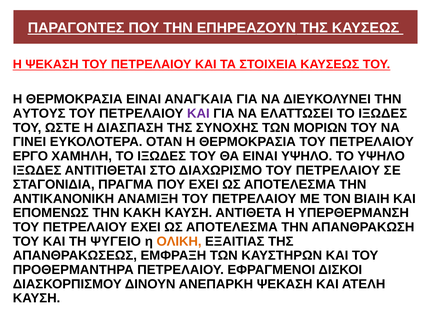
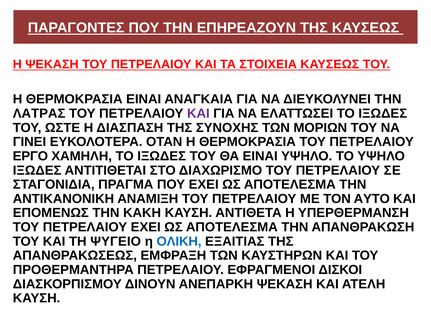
ΑΥΤΟΥΣ: ΑΥΤΟΥΣ -> ΛΑΤΡΑΣ
ΒΙΑΙΗ: ΒΙΑΙΗ -> ΑΥΤΟ
ΟΛΙΚΗ colour: orange -> blue
